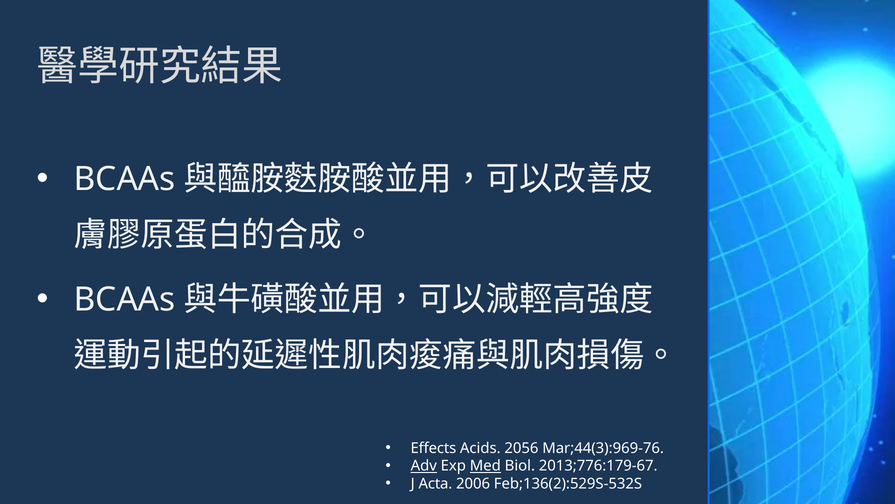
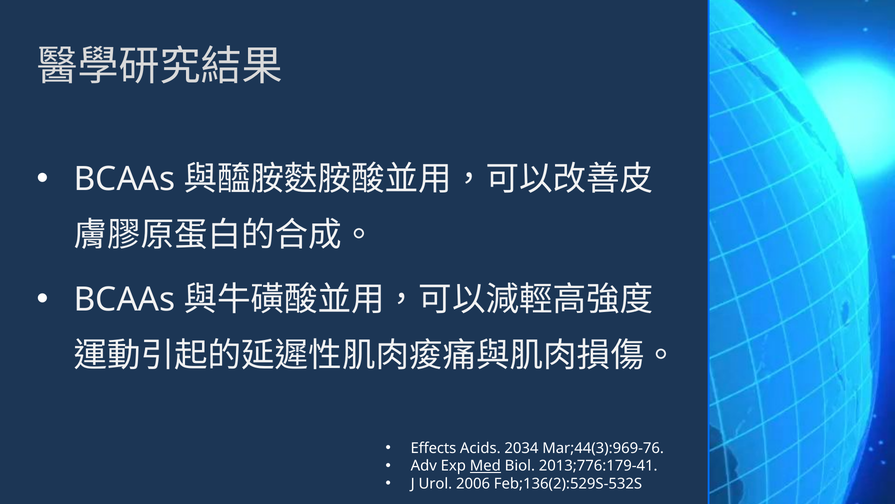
2056: 2056 -> 2034
Adv underline: present -> none
2013;776:179-67: 2013;776:179-67 -> 2013;776:179-41
Acta: Acta -> Urol
